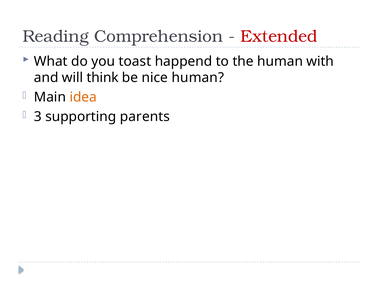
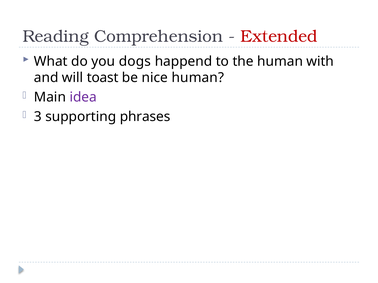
toast: toast -> dogs
think: think -> toast
idea colour: orange -> purple
parents: parents -> phrases
